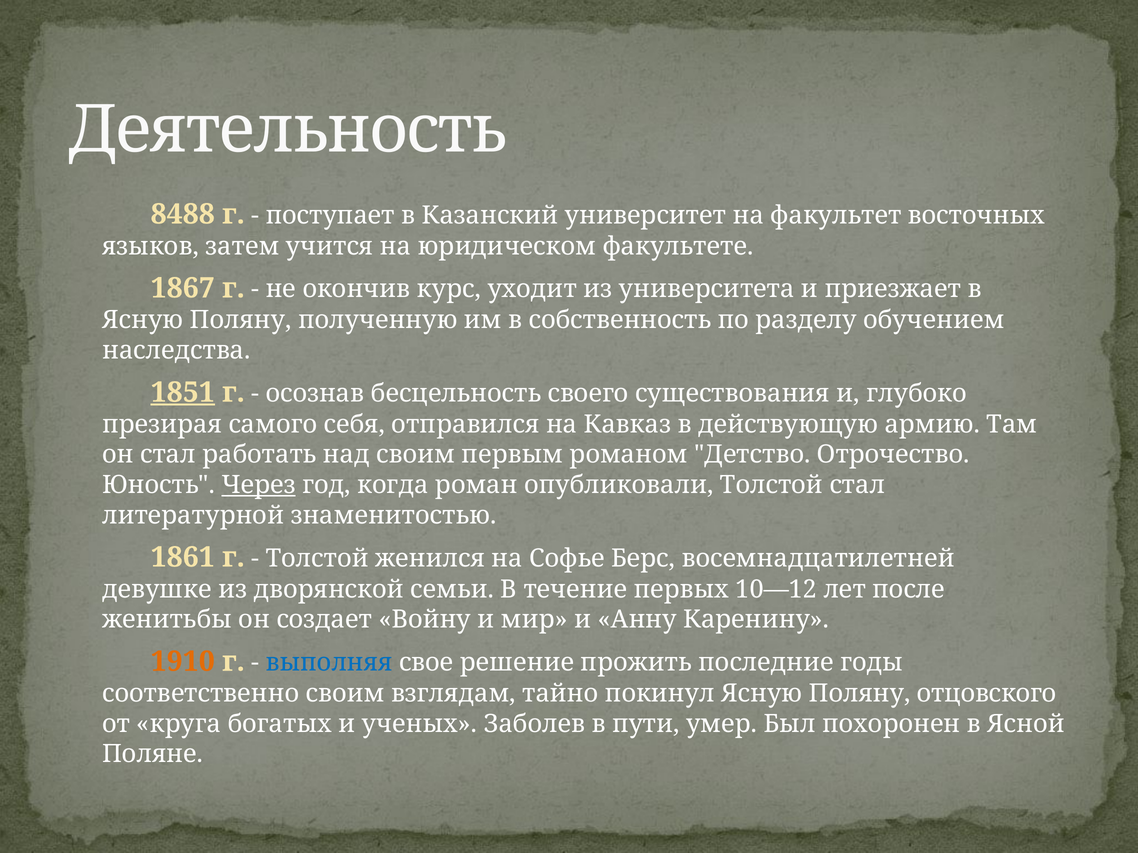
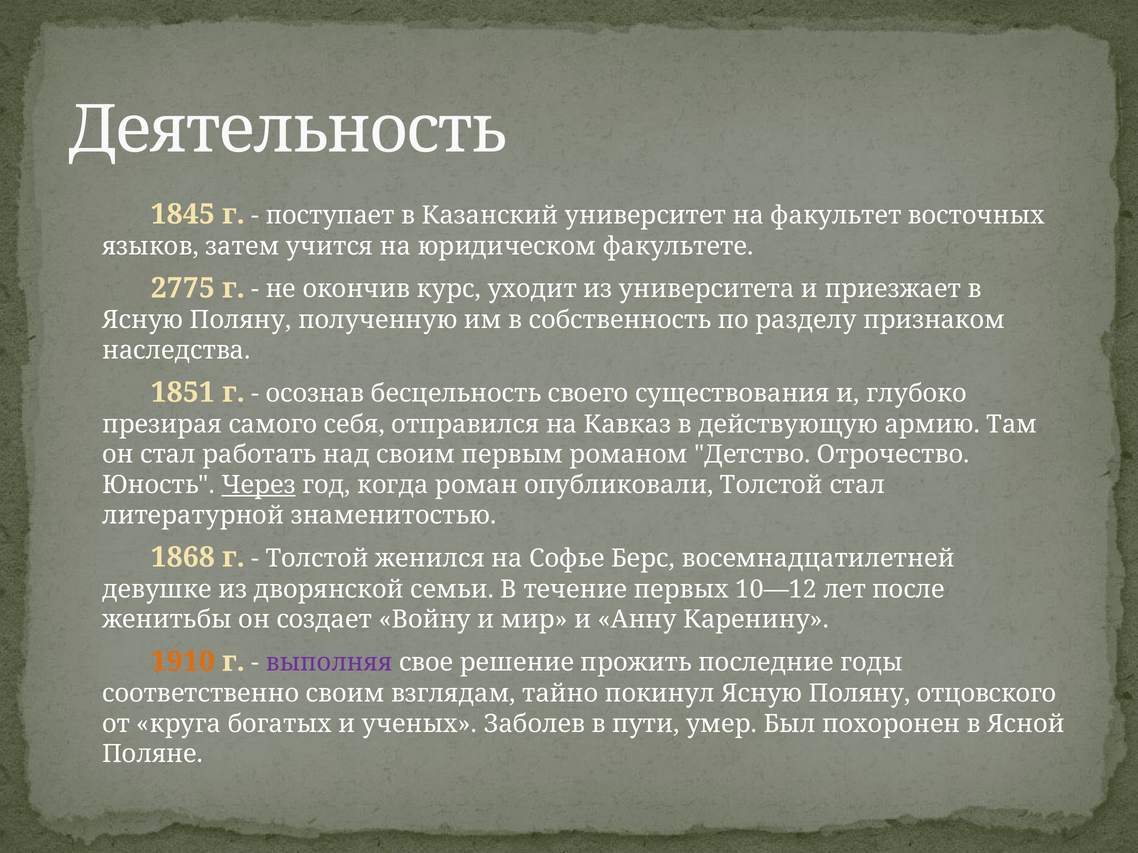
8488: 8488 -> 1845
1867: 1867 -> 2775
обучением: обучением -> признаком
1851 underline: present -> none
1861: 1861 -> 1868
выполняя colour: blue -> purple
